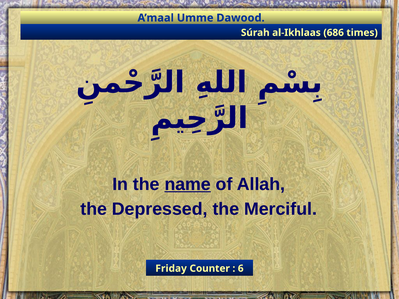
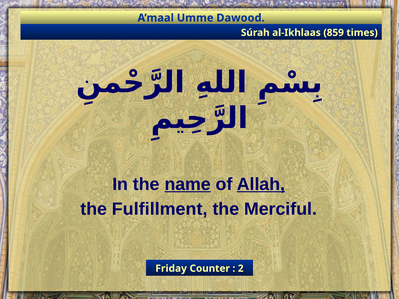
686: 686 -> 859
Allah underline: none -> present
Depressed: Depressed -> Fulfillment
6: 6 -> 2
